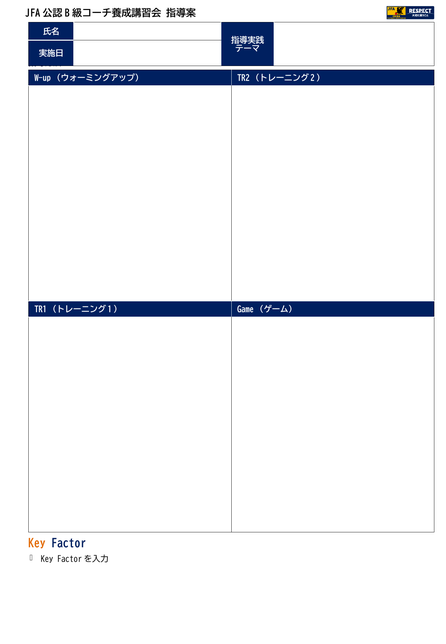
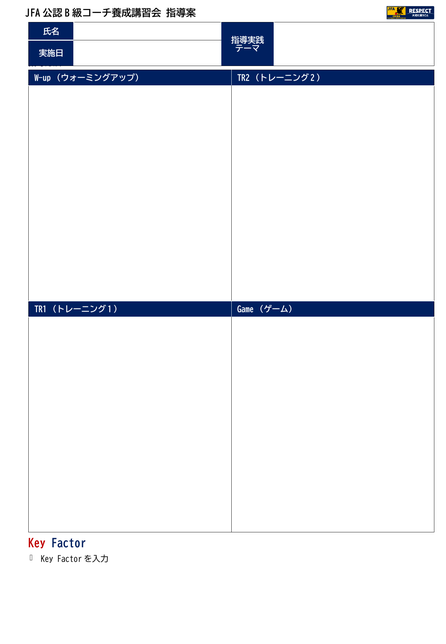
Key at (37, 543) colour: orange -> red
